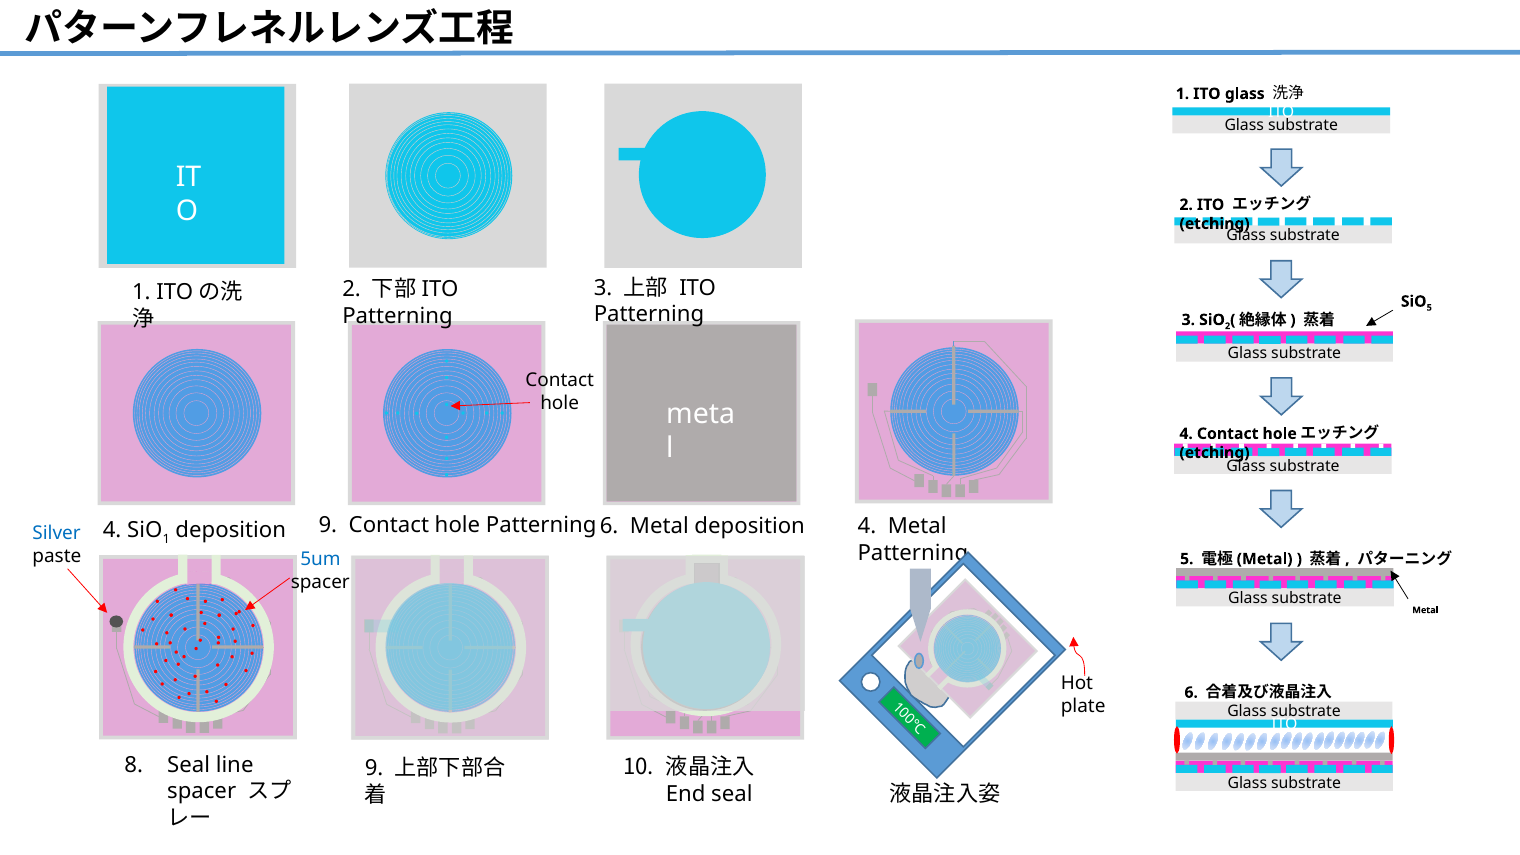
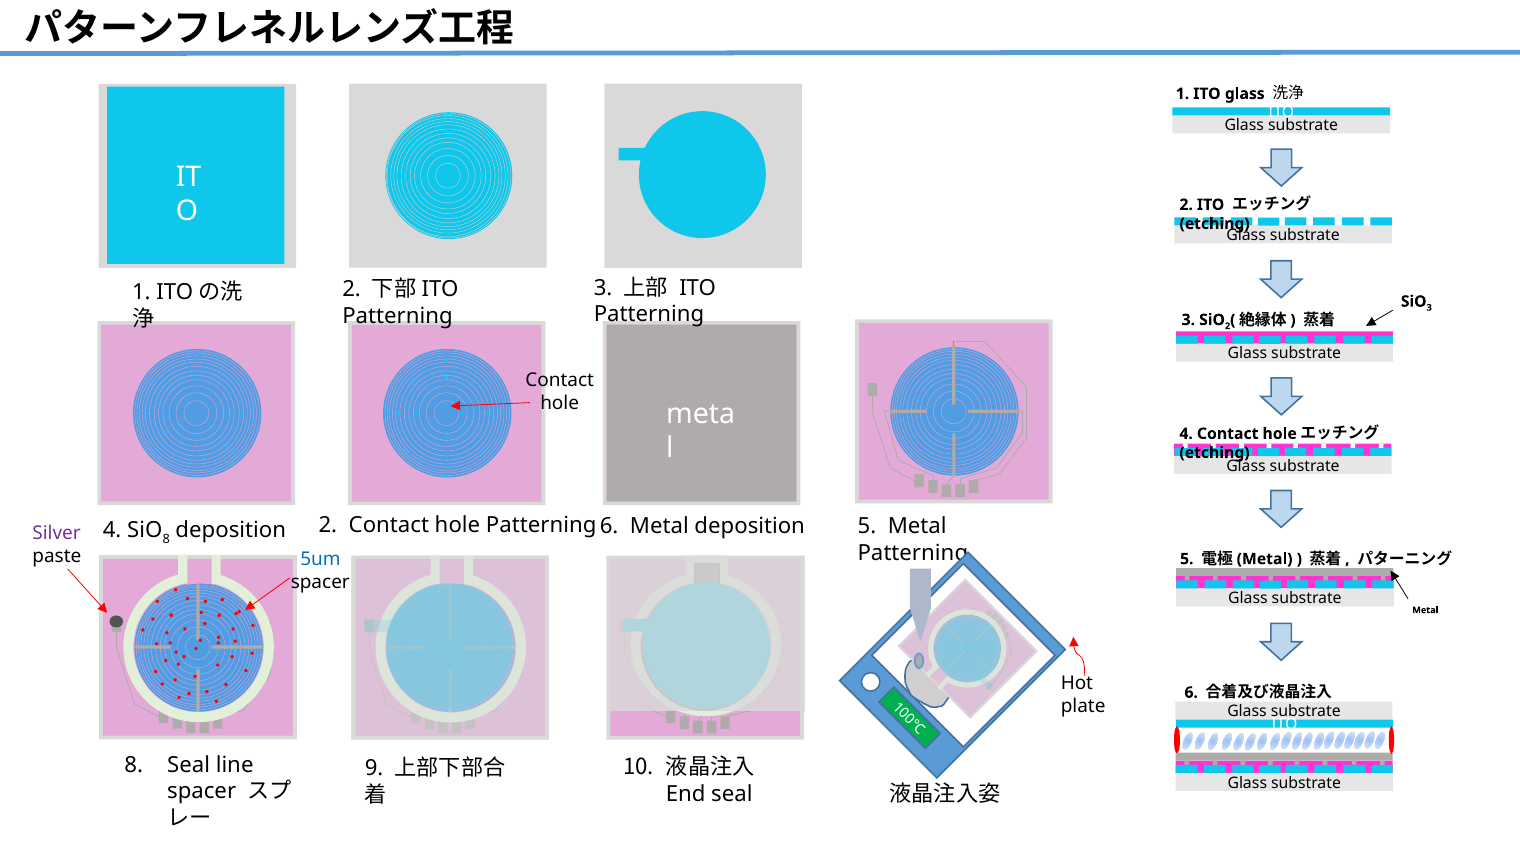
5 at (1429, 308): 5 -> 3
1 at (166, 539): 1 -> 8
deposition 9: 9 -> 2
deposition 4: 4 -> 5
Silver colour: blue -> purple
